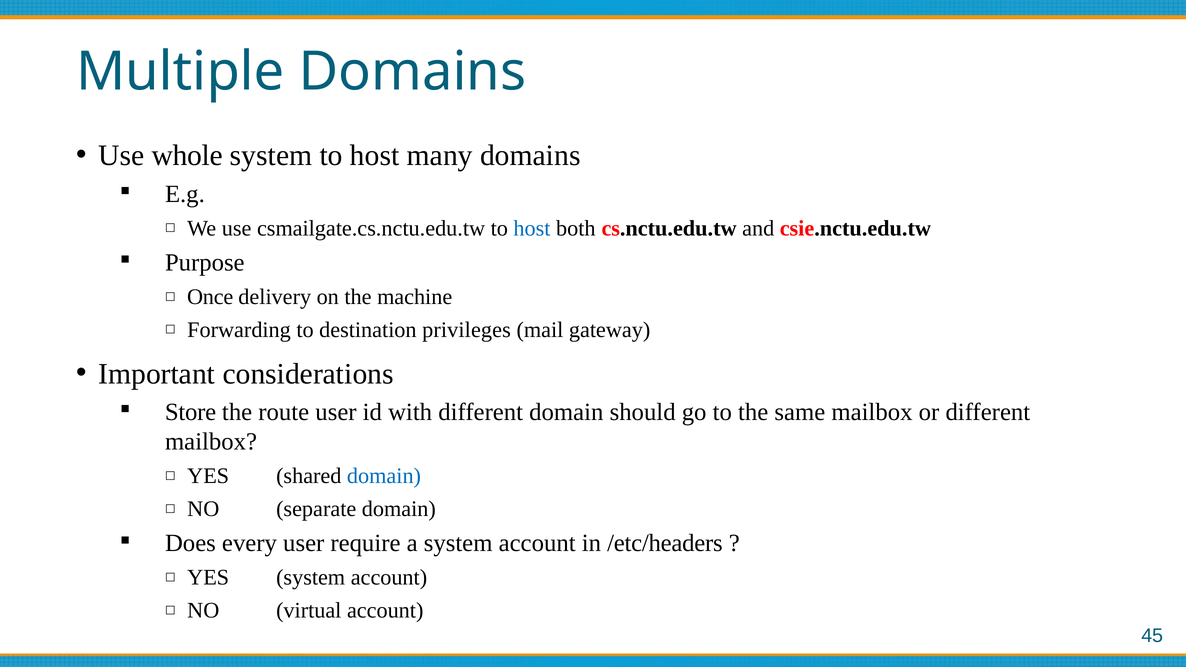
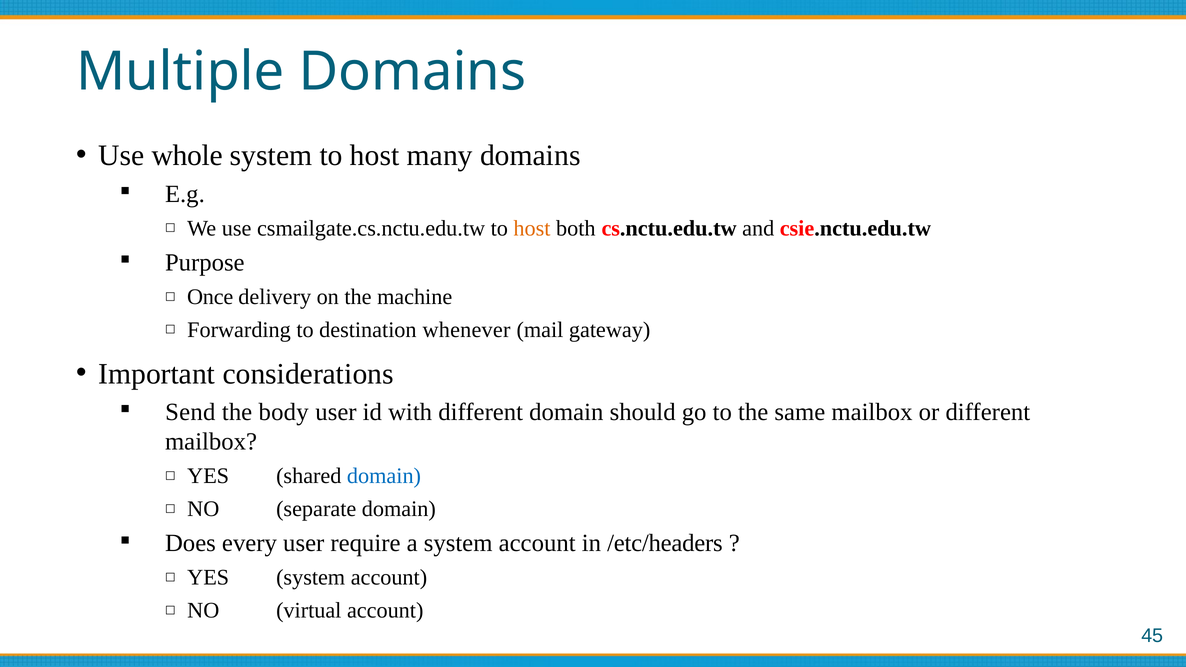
host at (532, 228) colour: blue -> orange
privileges: privileges -> whenever
Store: Store -> Send
route: route -> body
